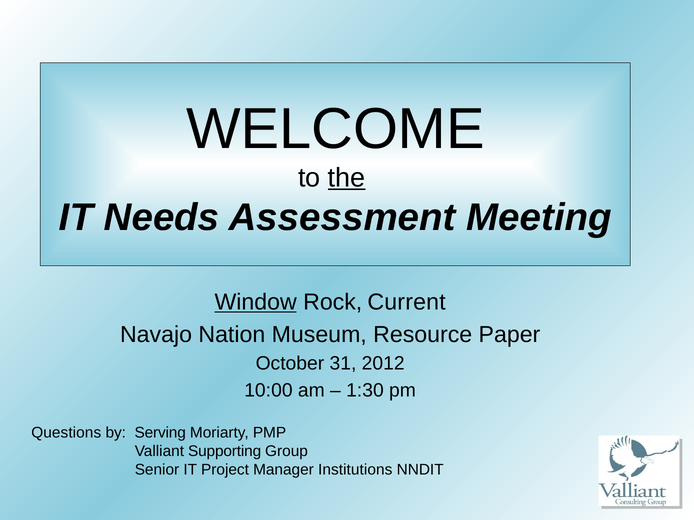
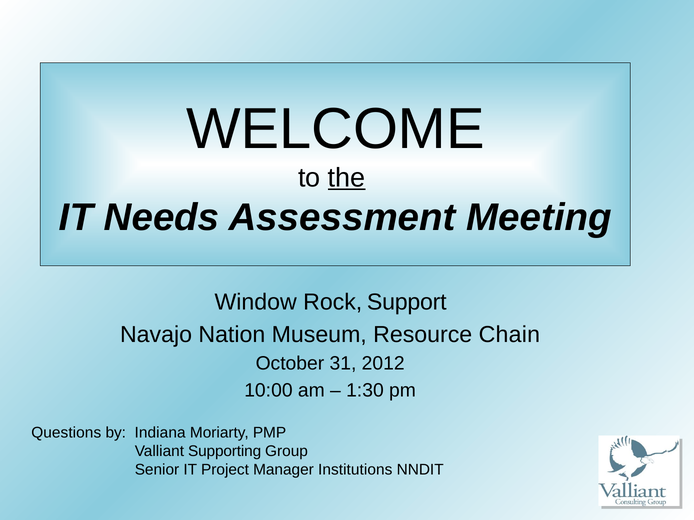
Window underline: present -> none
Current: Current -> Support
Paper: Paper -> Chain
Serving: Serving -> Indiana
